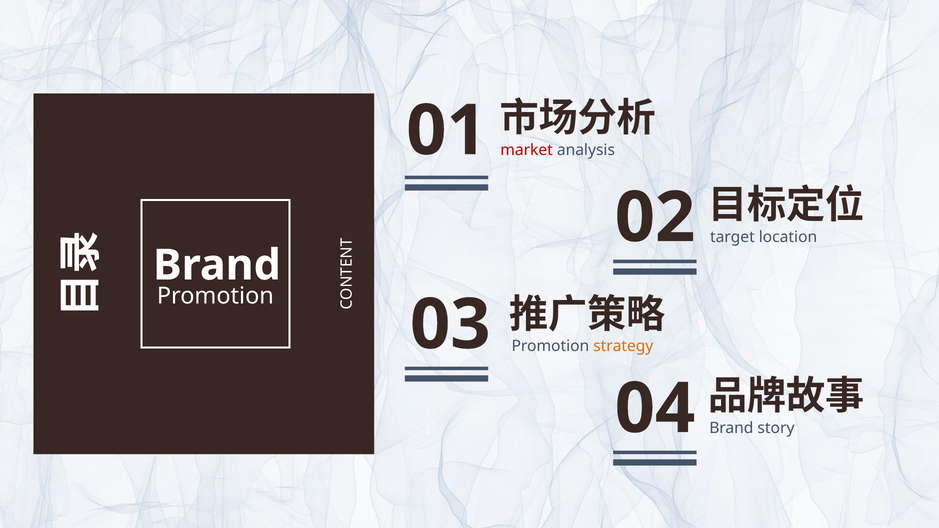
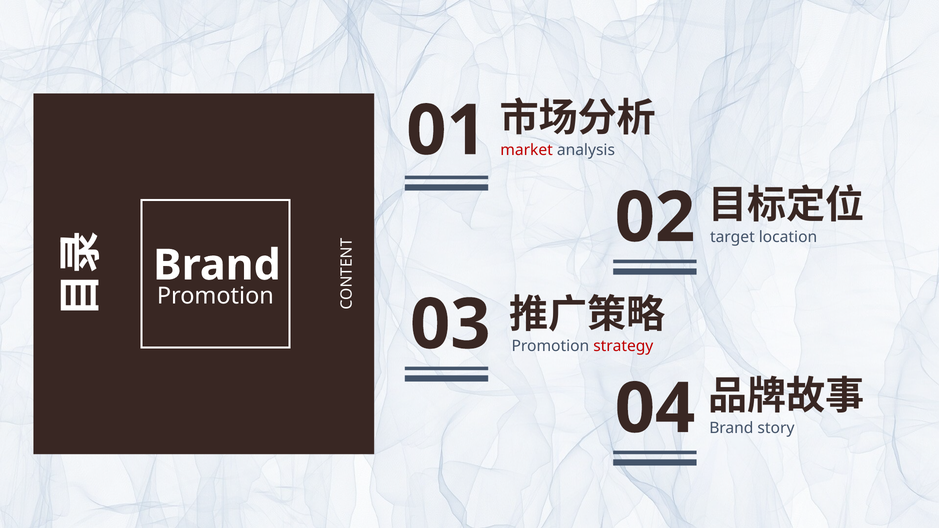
strategy colour: orange -> red
